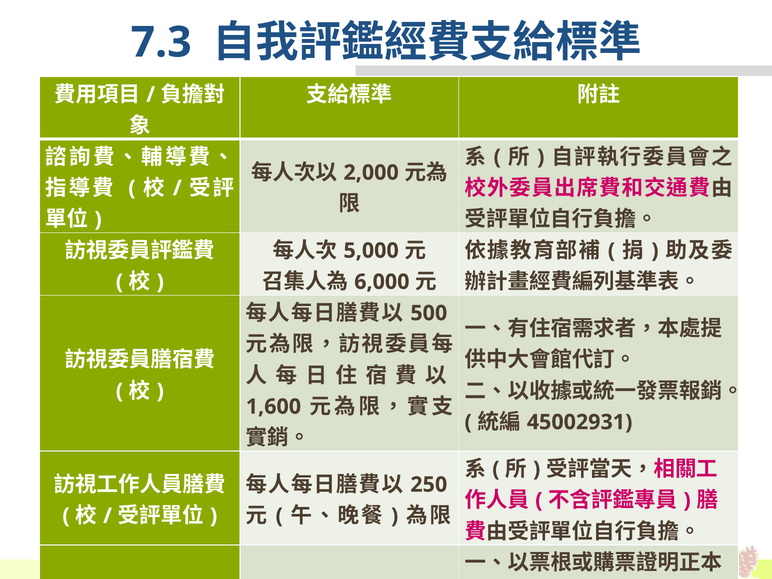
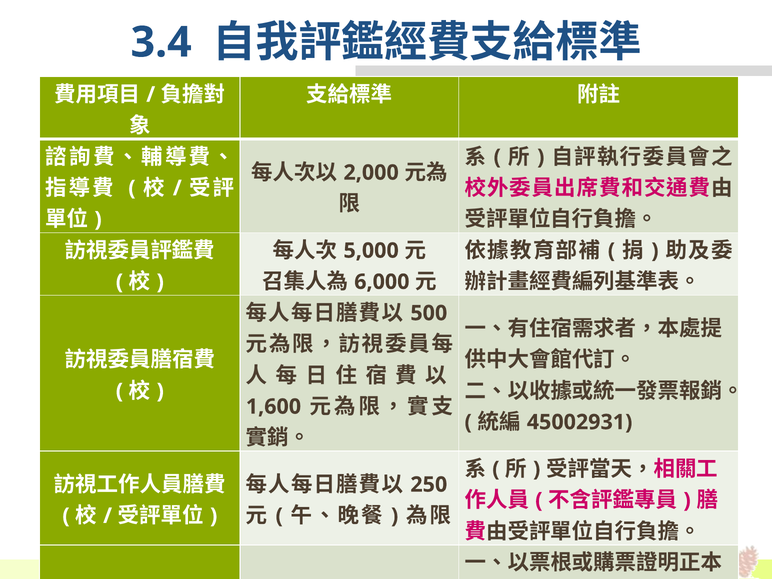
7.3: 7.3 -> 3.4
